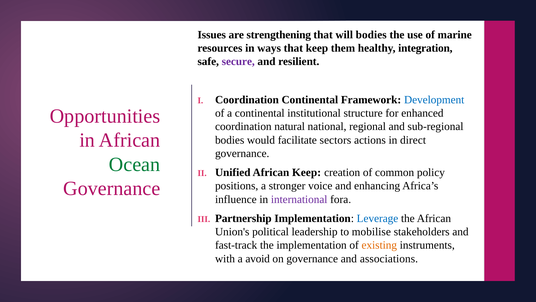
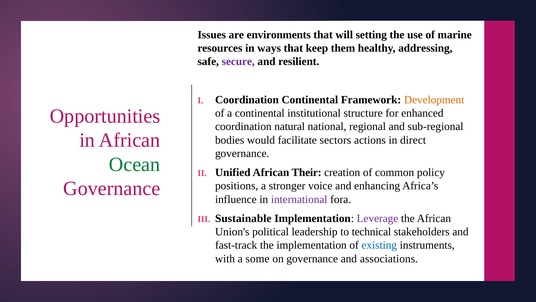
strengthening: strengthening -> environments
will bodies: bodies -> setting
integration: integration -> addressing
Development colour: blue -> orange
African Keep: Keep -> Their
Partnership: Partnership -> Sustainable
Leverage colour: blue -> purple
mobilise: mobilise -> technical
existing colour: orange -> blue
avoid: avoid -> some
